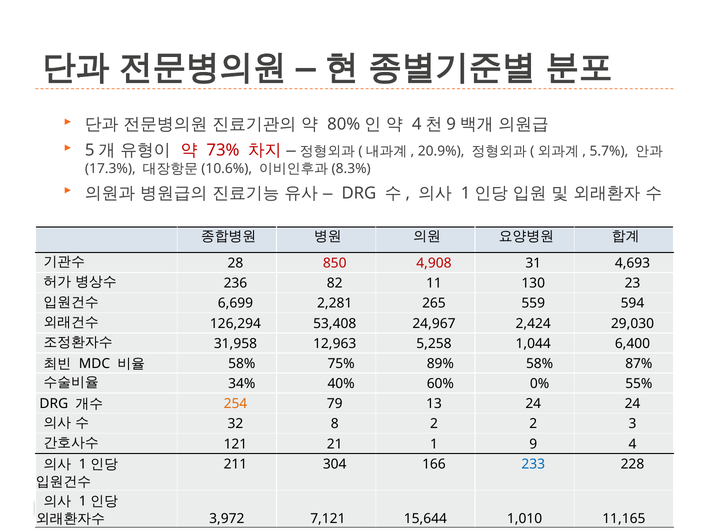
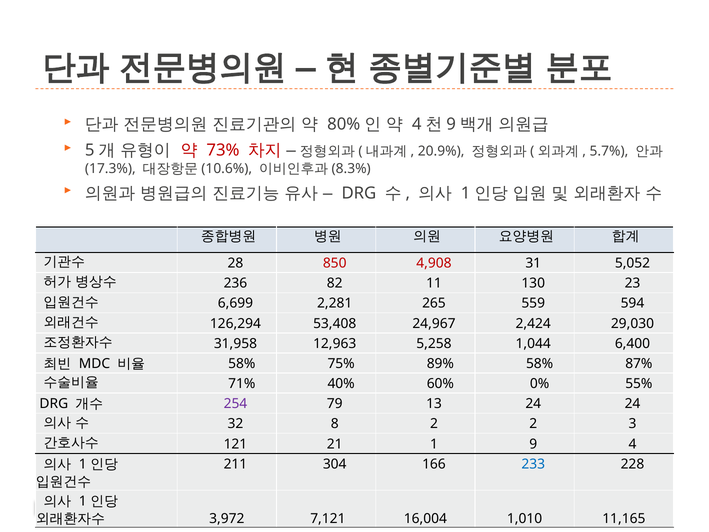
4,693: 4,693 -> 5,052
34%: 34% -> 71%
254 colour: orange -> purple
15,644: 15,644 -> 16,004
